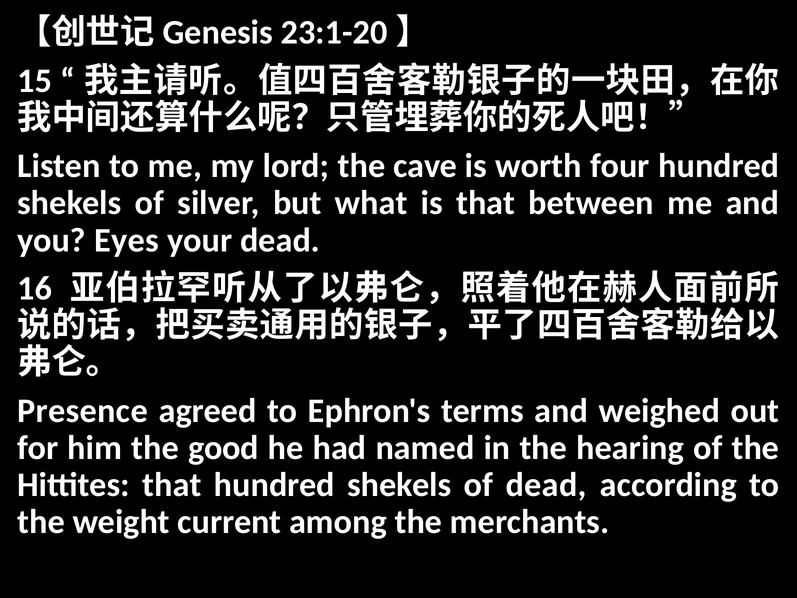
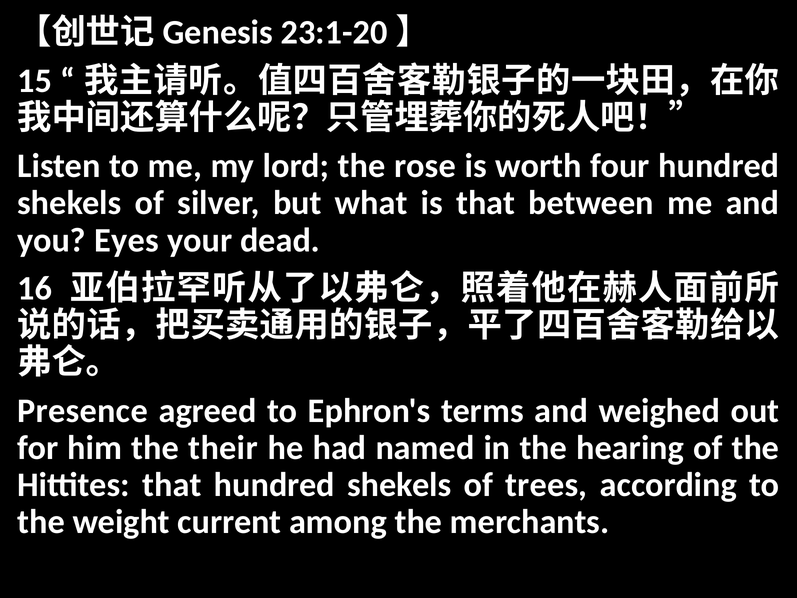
cave: cave -> rose
good: good -> their
of dead: dead -> trees
